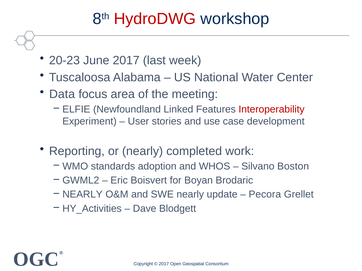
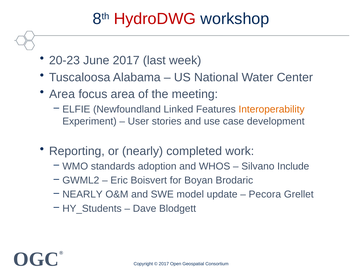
Data at (62, 94): Data -> Area
Interoperability colour: red -> orange
Boston: Boston -> Include
SWE nearly: nearly -> model
HY_Activities: HY_Activities -> HY_Students
